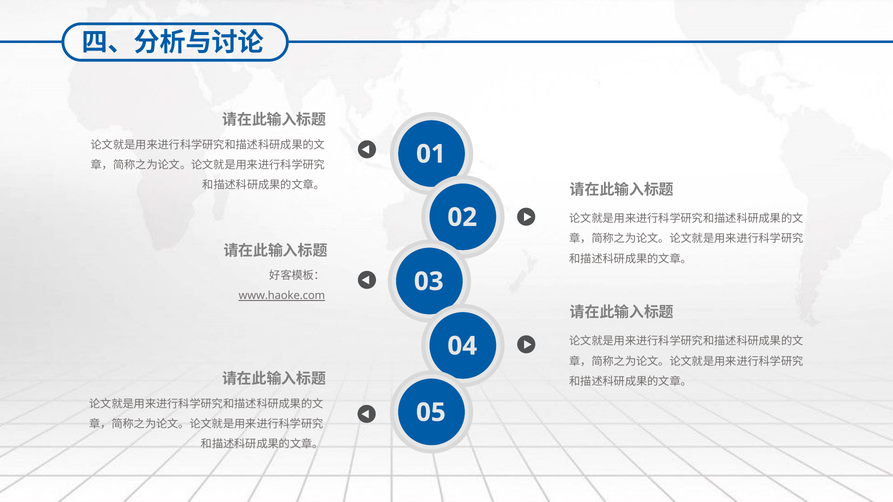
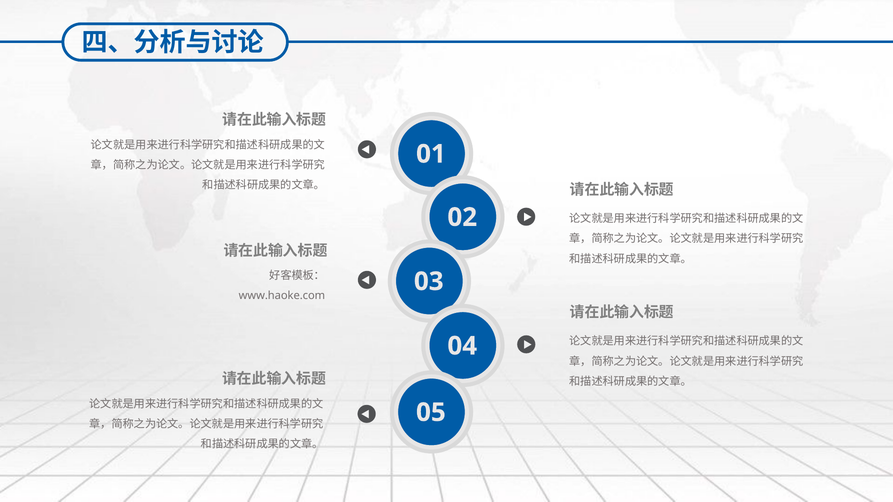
www.haoke.com underline: present -> none
